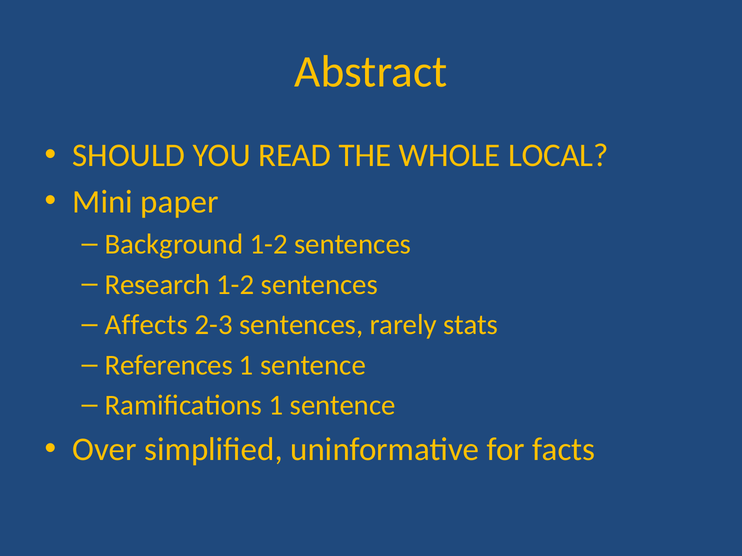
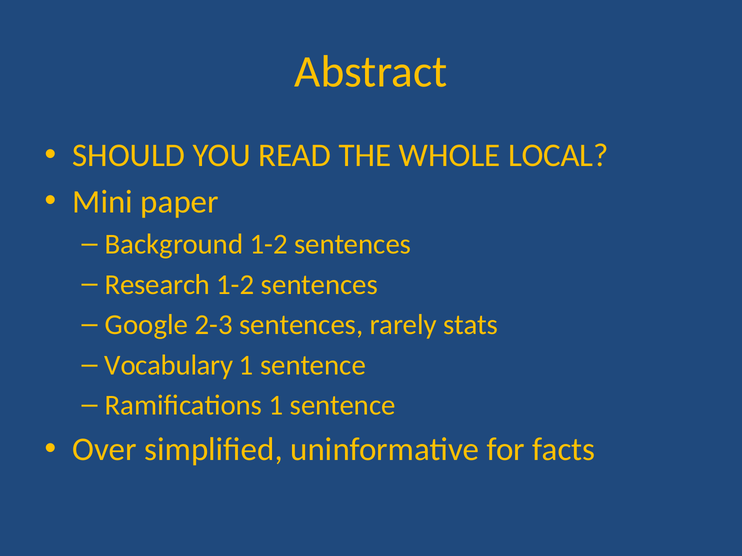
Affects: Affects -> Google
References: References -> Vocabulary
